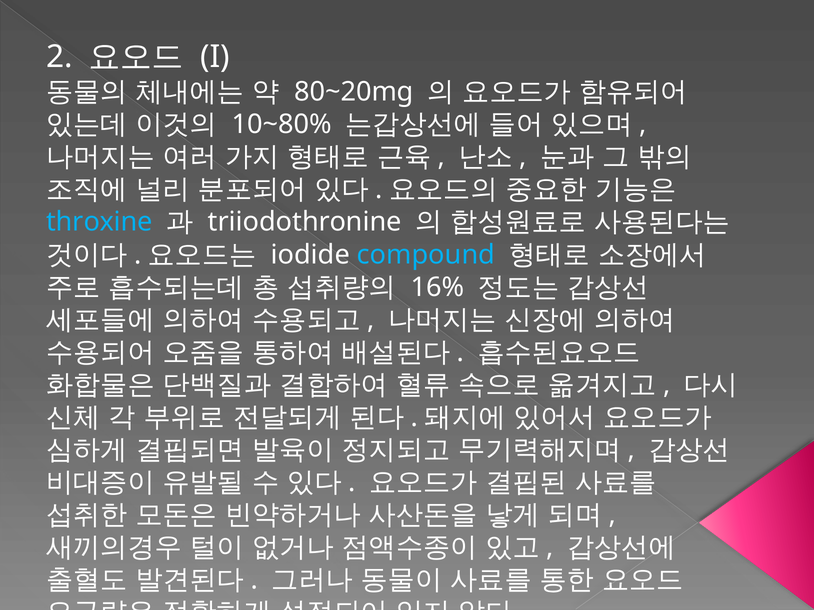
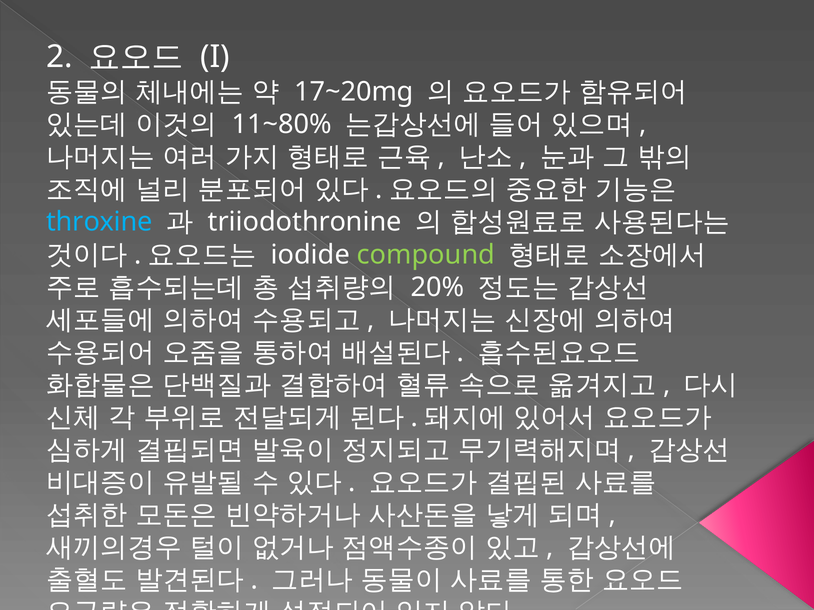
80~20mg: 80~20mg -> 17~20mg
10~80%: 10~80% -> 11~80%
compound colour: light blue -> light green
16%: 16% -> 20%
